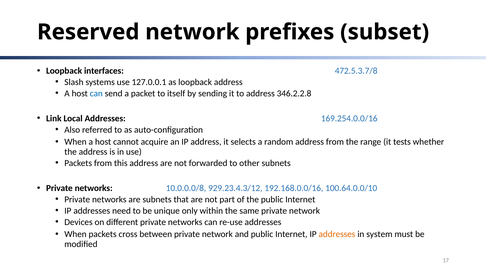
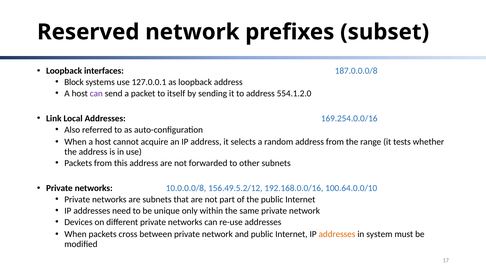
472.5.3.7/8: 472.5.3.7/8 -> 187.0.0.0/8
Slash: Slash -> Block
can at (96, 94) colour: blue -> purple
346.2.2.8: 346.2.2.8 -> 554.1.2.0
929.23.4.3/12: 929.23.4.3/12 -> 156.49.5.2/12
